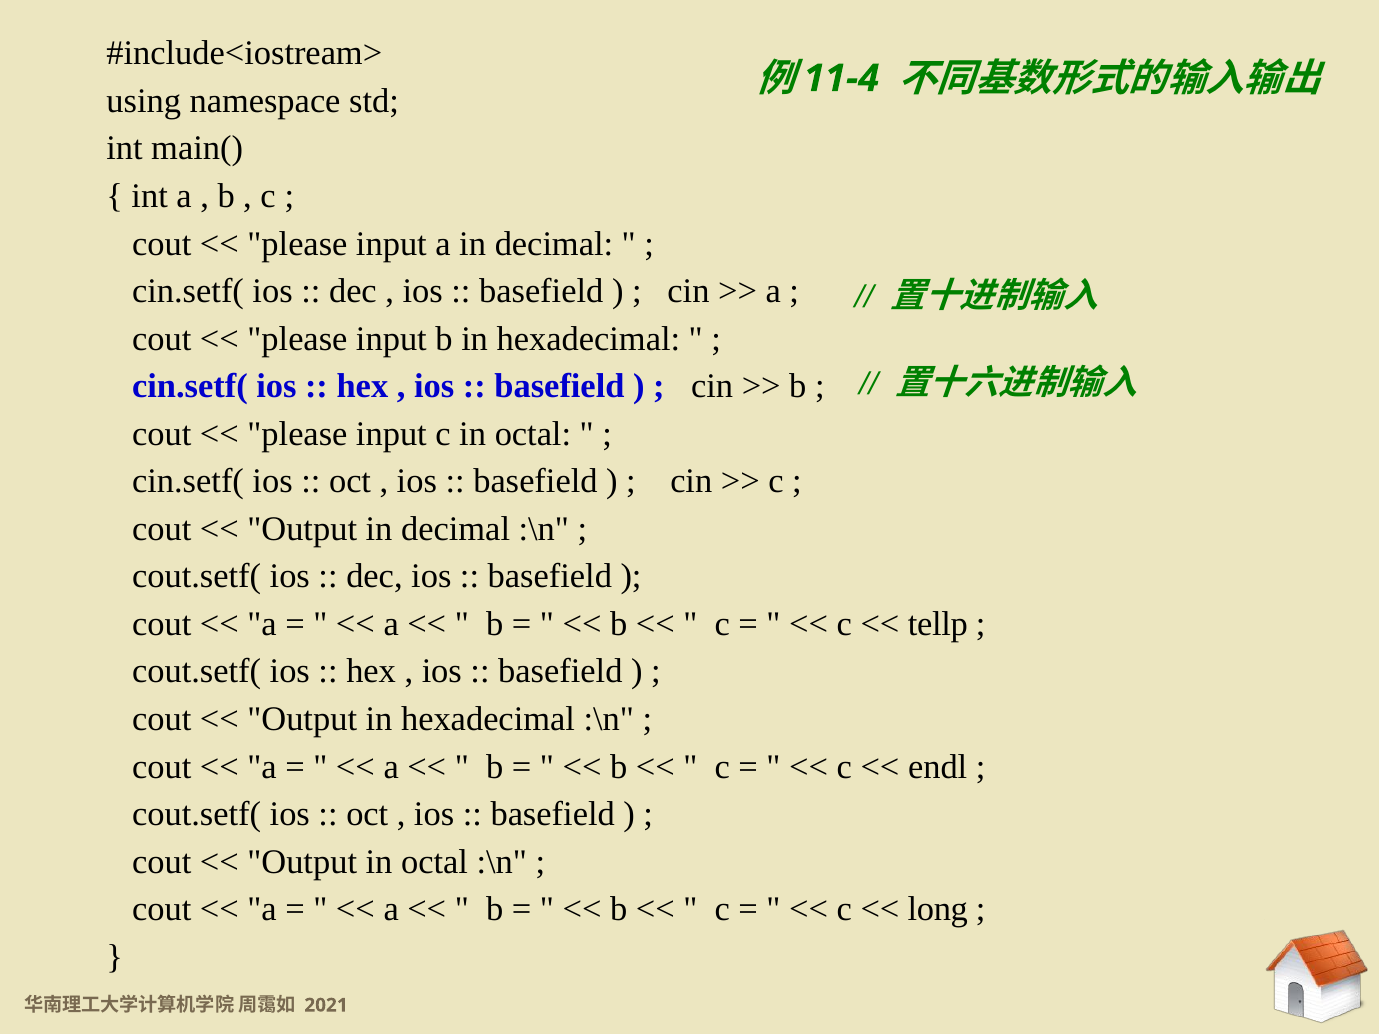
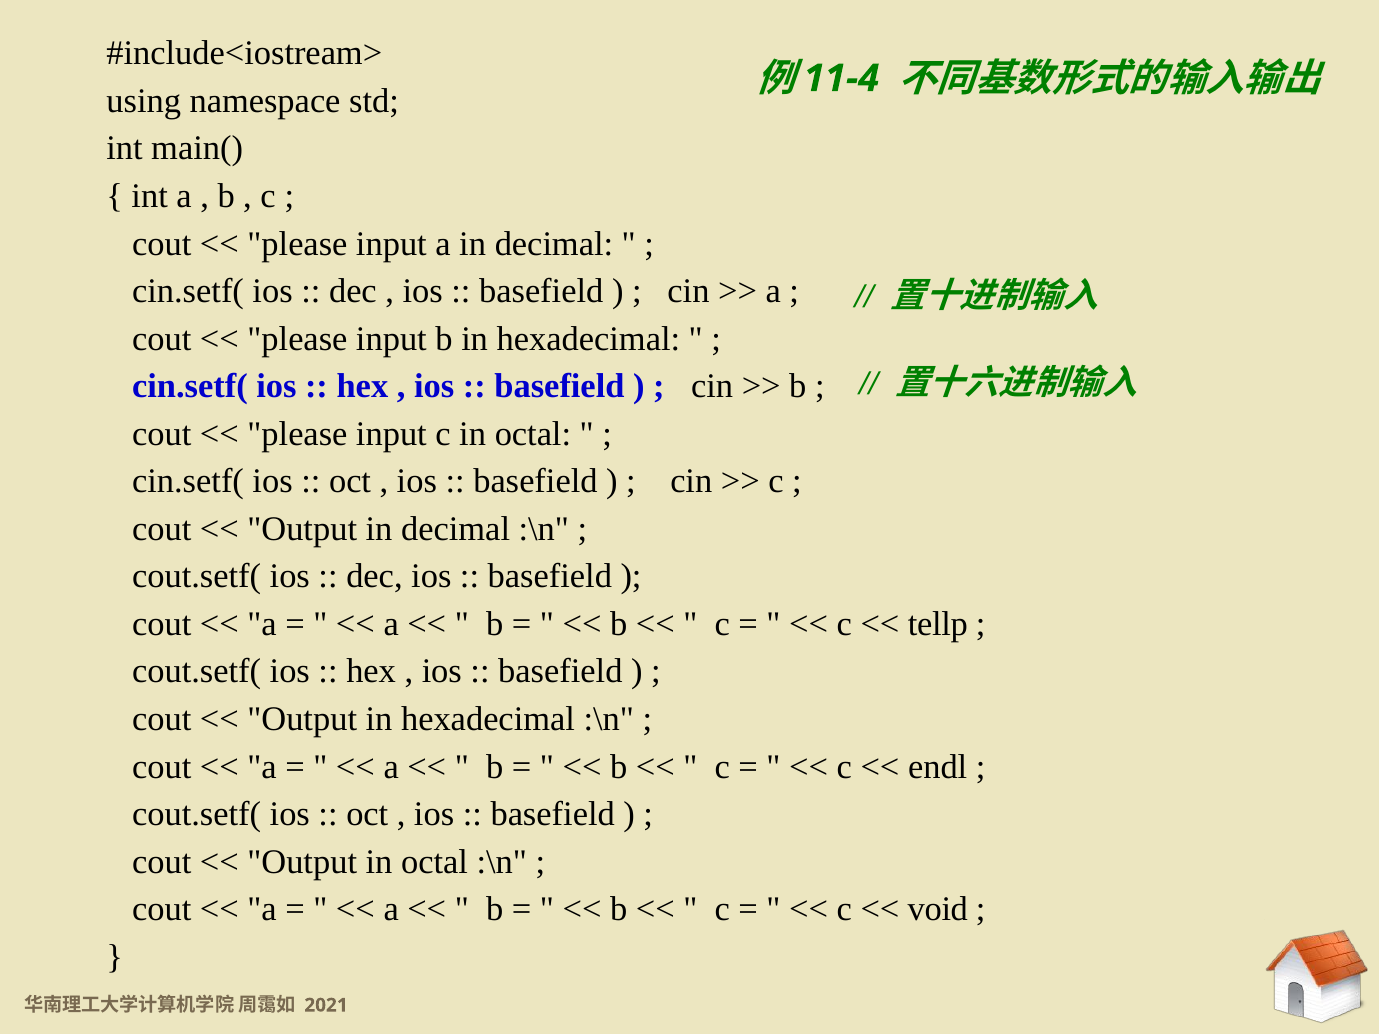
long: long -> void
